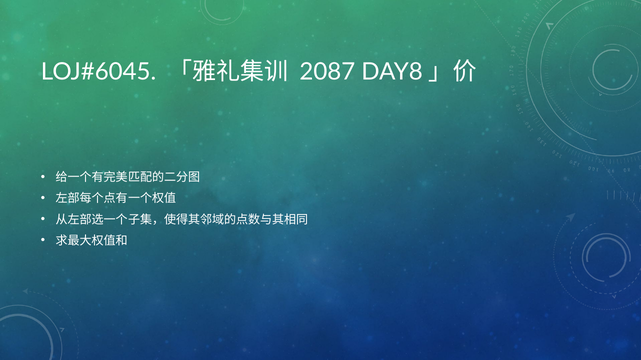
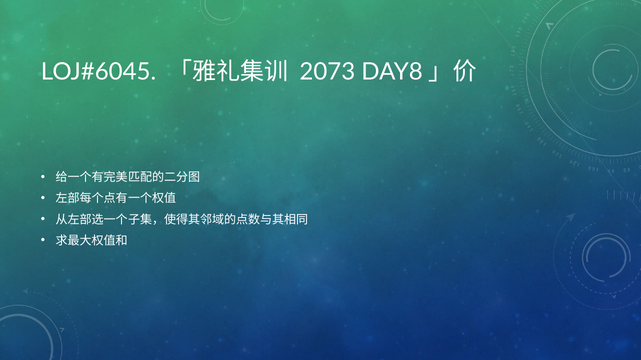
2087: 2087 -> 2073
